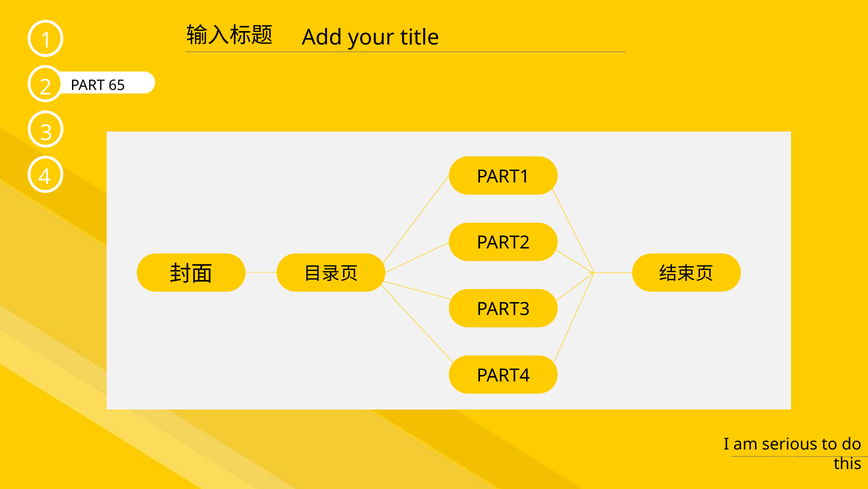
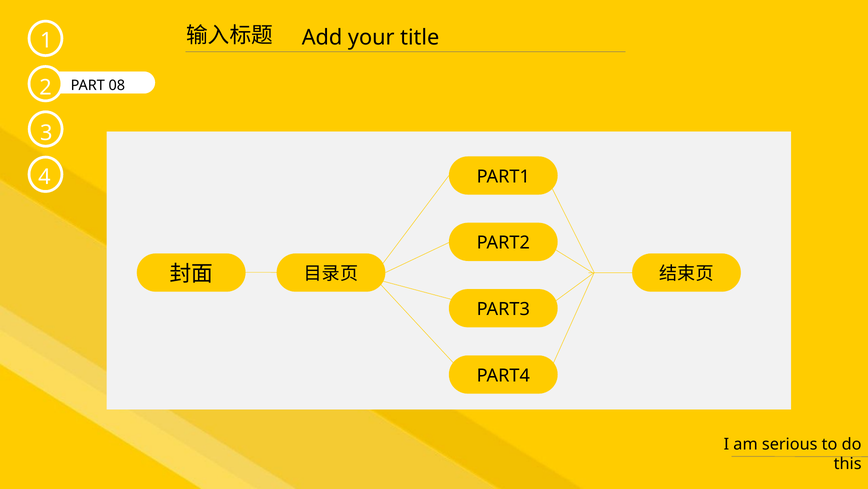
65: 65 -> 08
